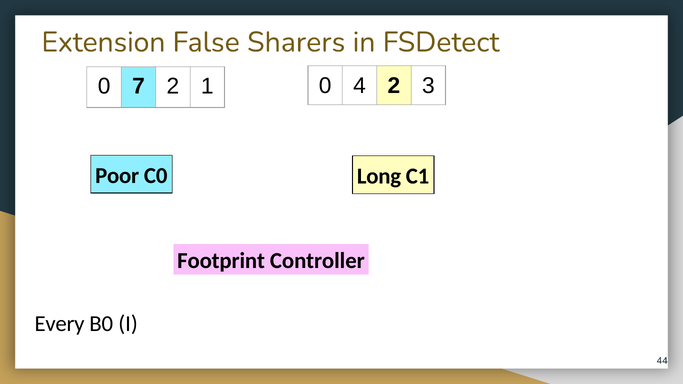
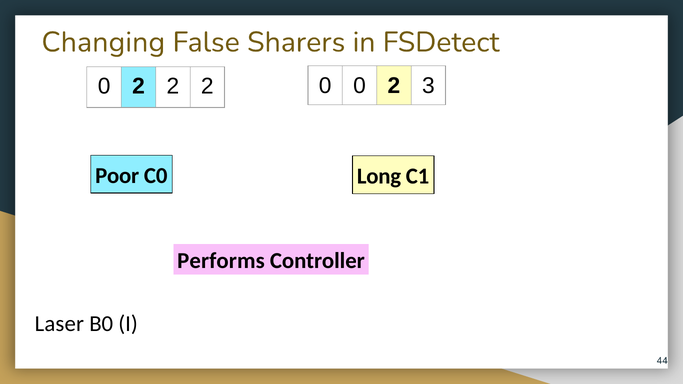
Extension: Extension -> Changing
0 4: 4 -> 0
7 at (139, 86): 7 -> 2
1 at (207, 86): 1 -> 2
Footprint: Footprint -> Performs
Every: Every -> Laser
